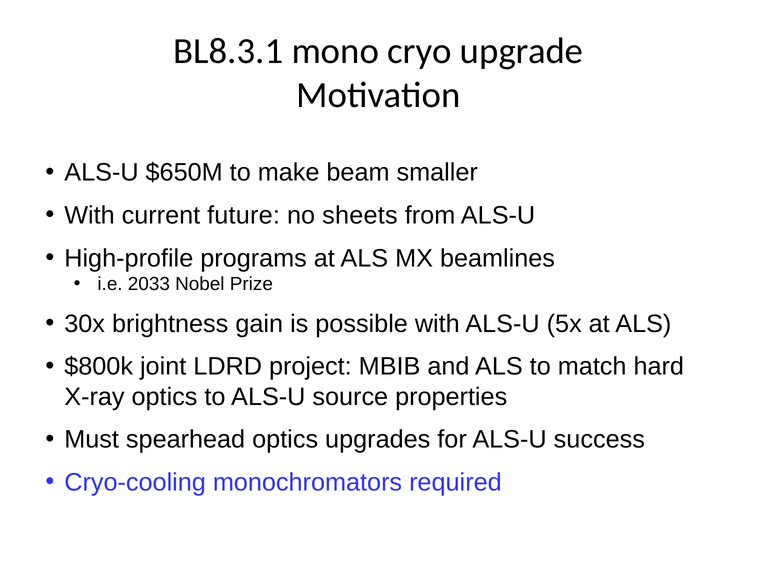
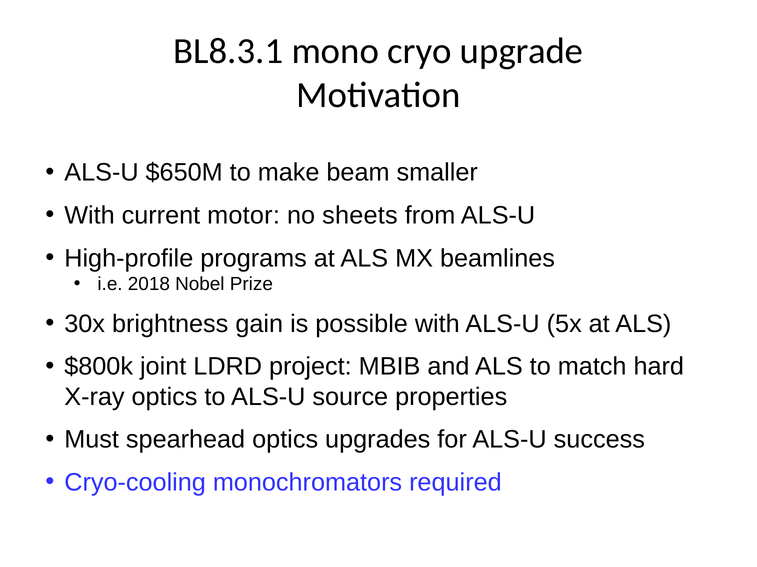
future: future -> motor
2033: 2033 -> 2018
